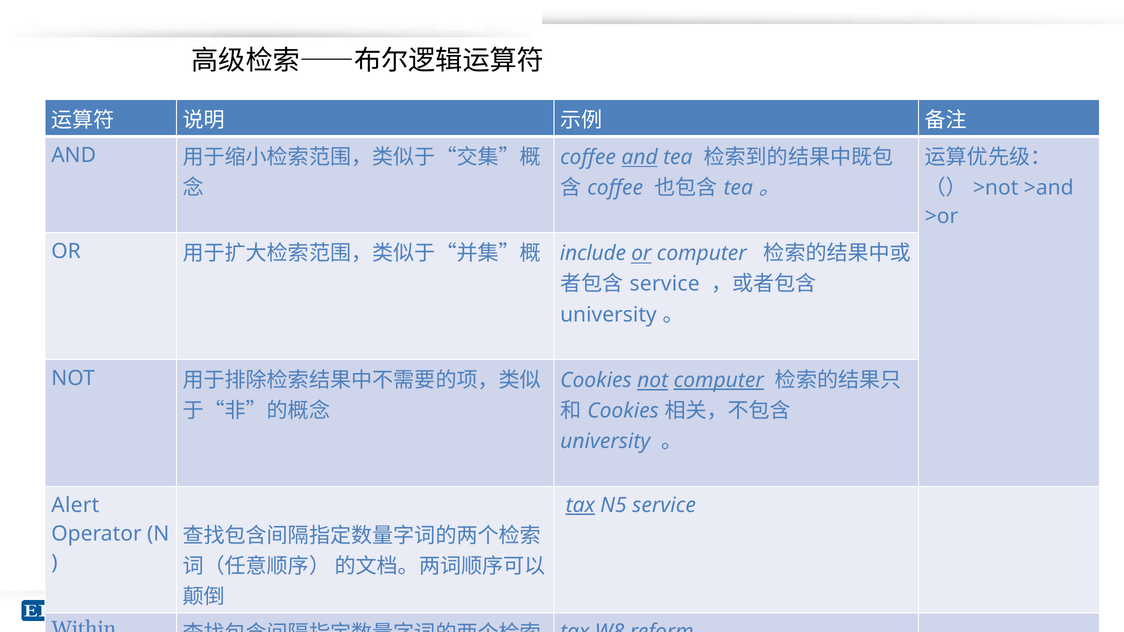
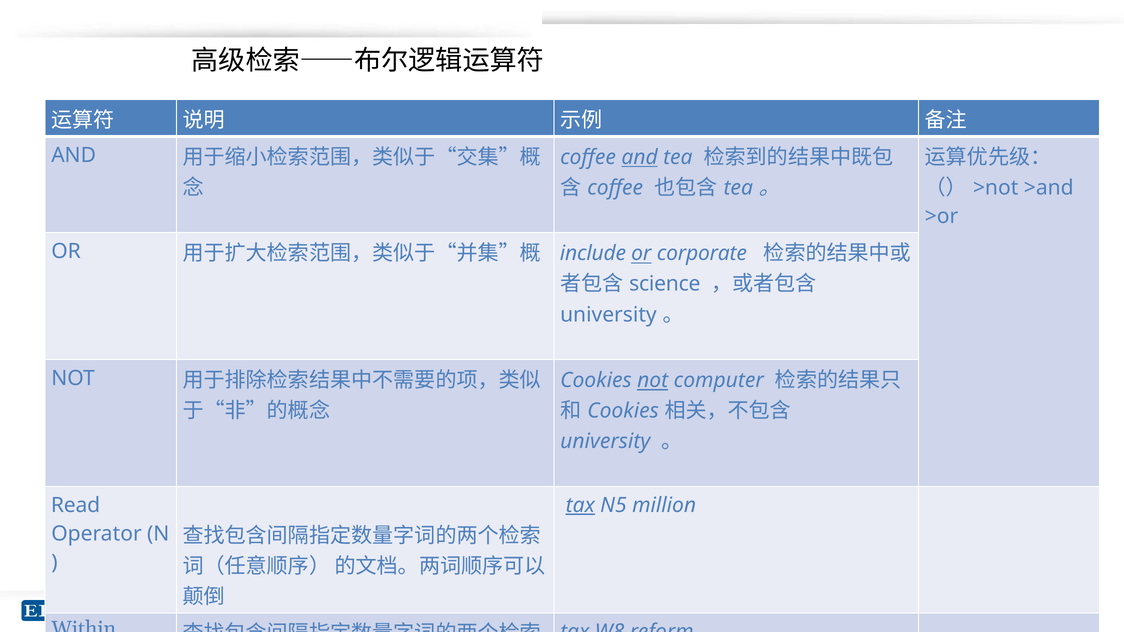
or computer: computer -> corporate
service at (665, 284): service -> science
computer at (719, 380) underline: present -> none
Alert: Alert -> Read
N5 service: service -> million
